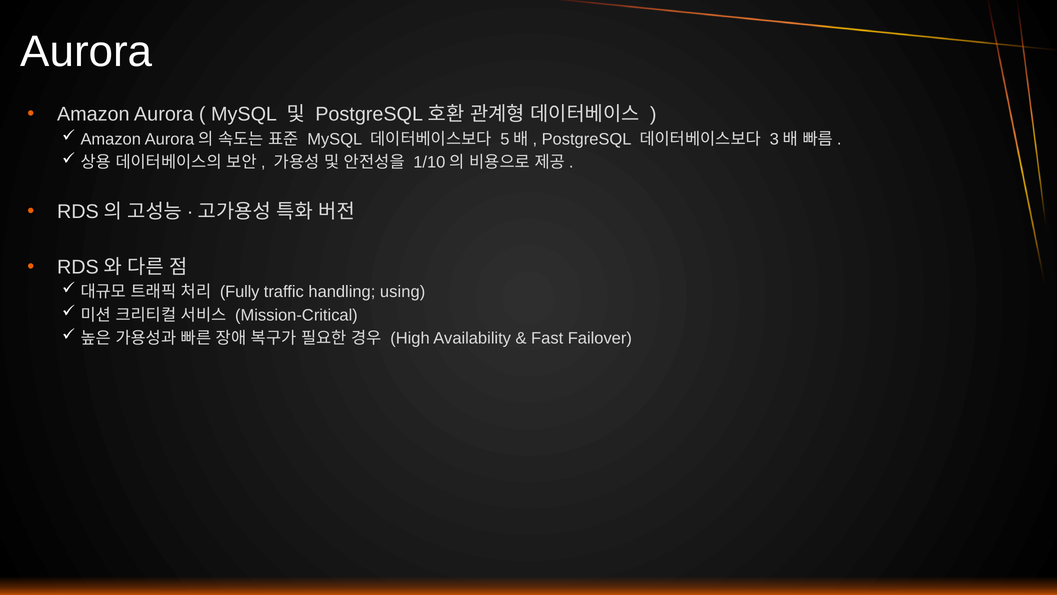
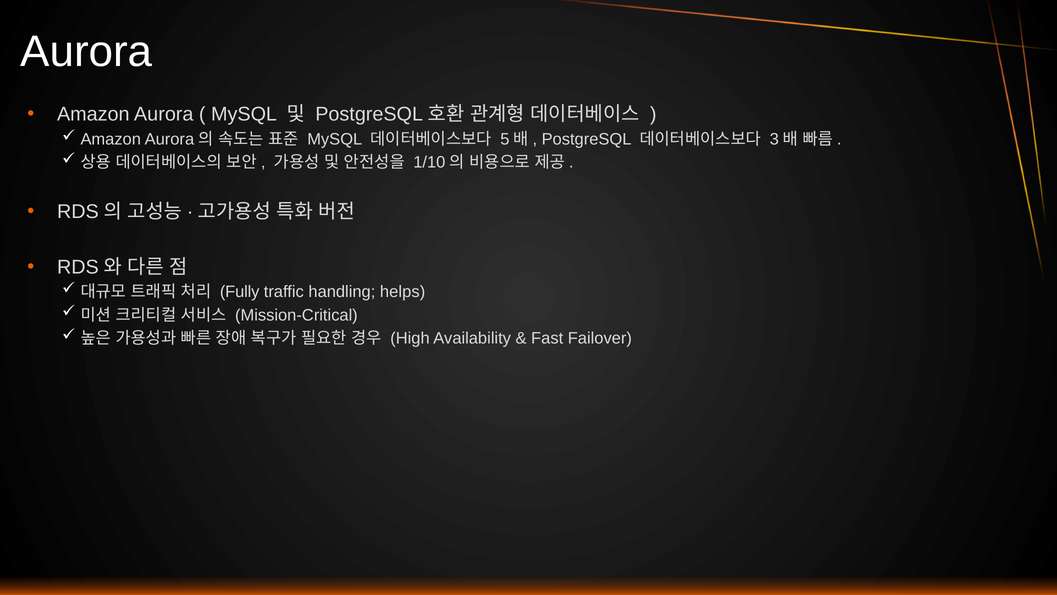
using: using -> helps
